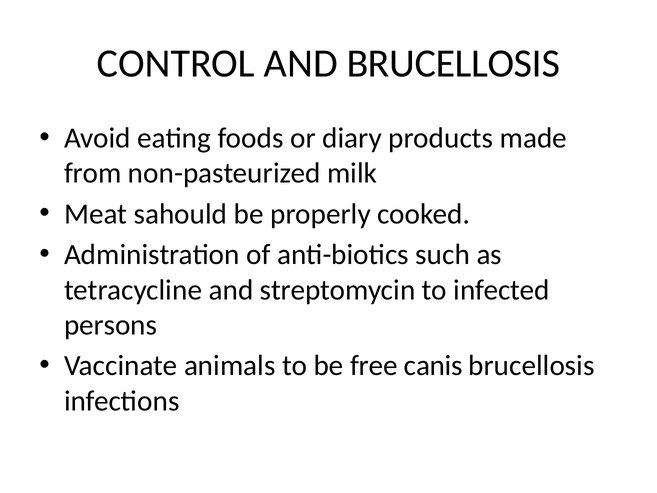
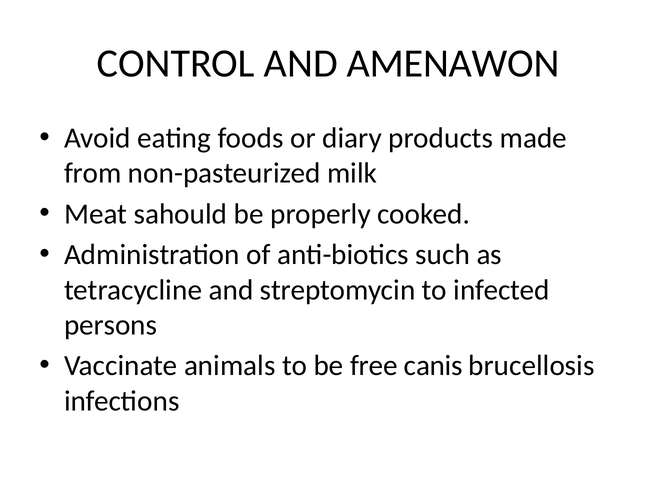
AND BRUCELLOSIS: BRUCELLOSIS -> AMENAWON
